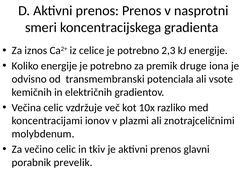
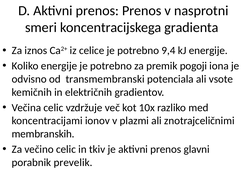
2,3: 2,3 -> 9,4
druge: druge -> pogoji
molybdenum: molybdenum -> membranskih
